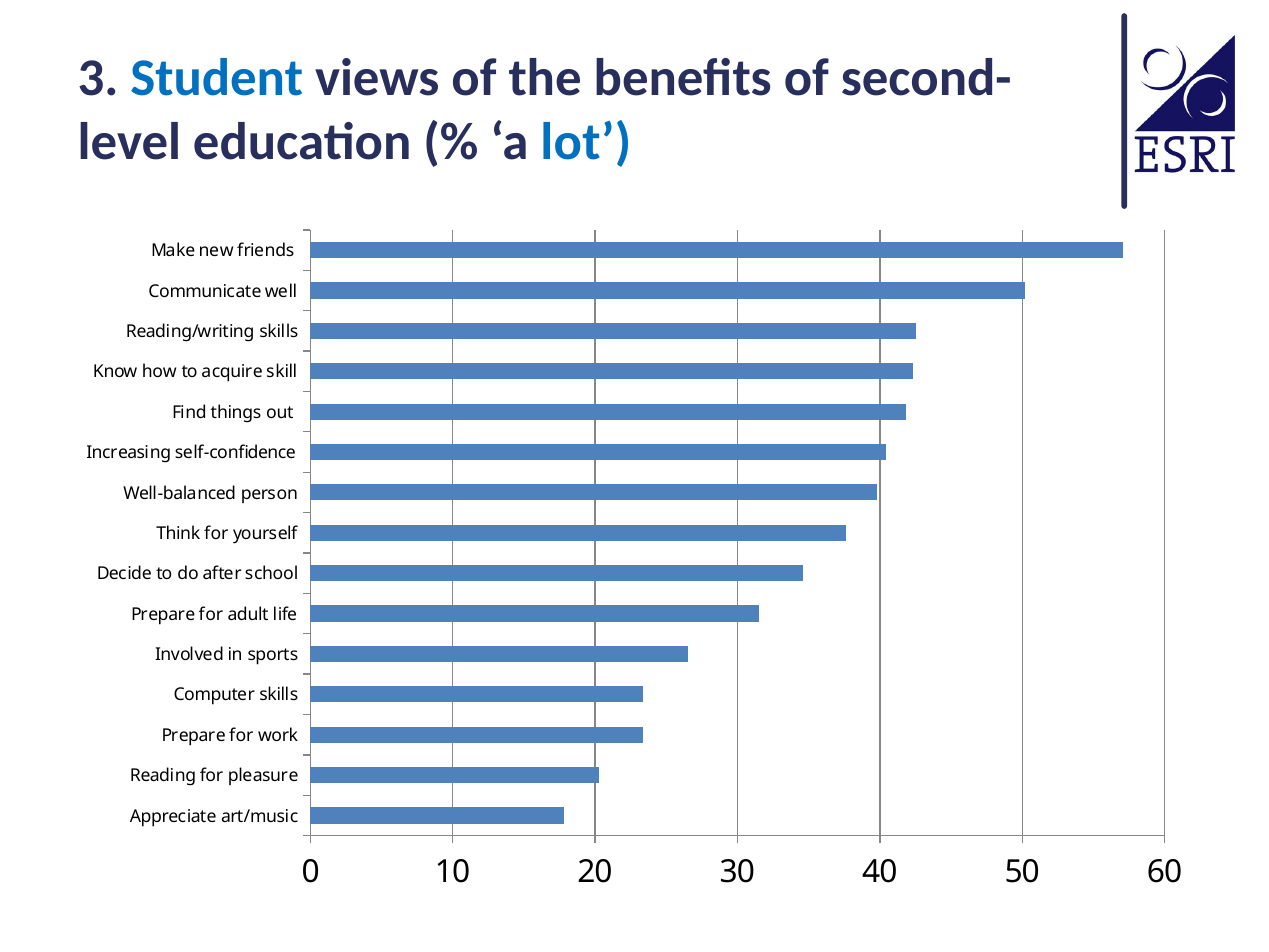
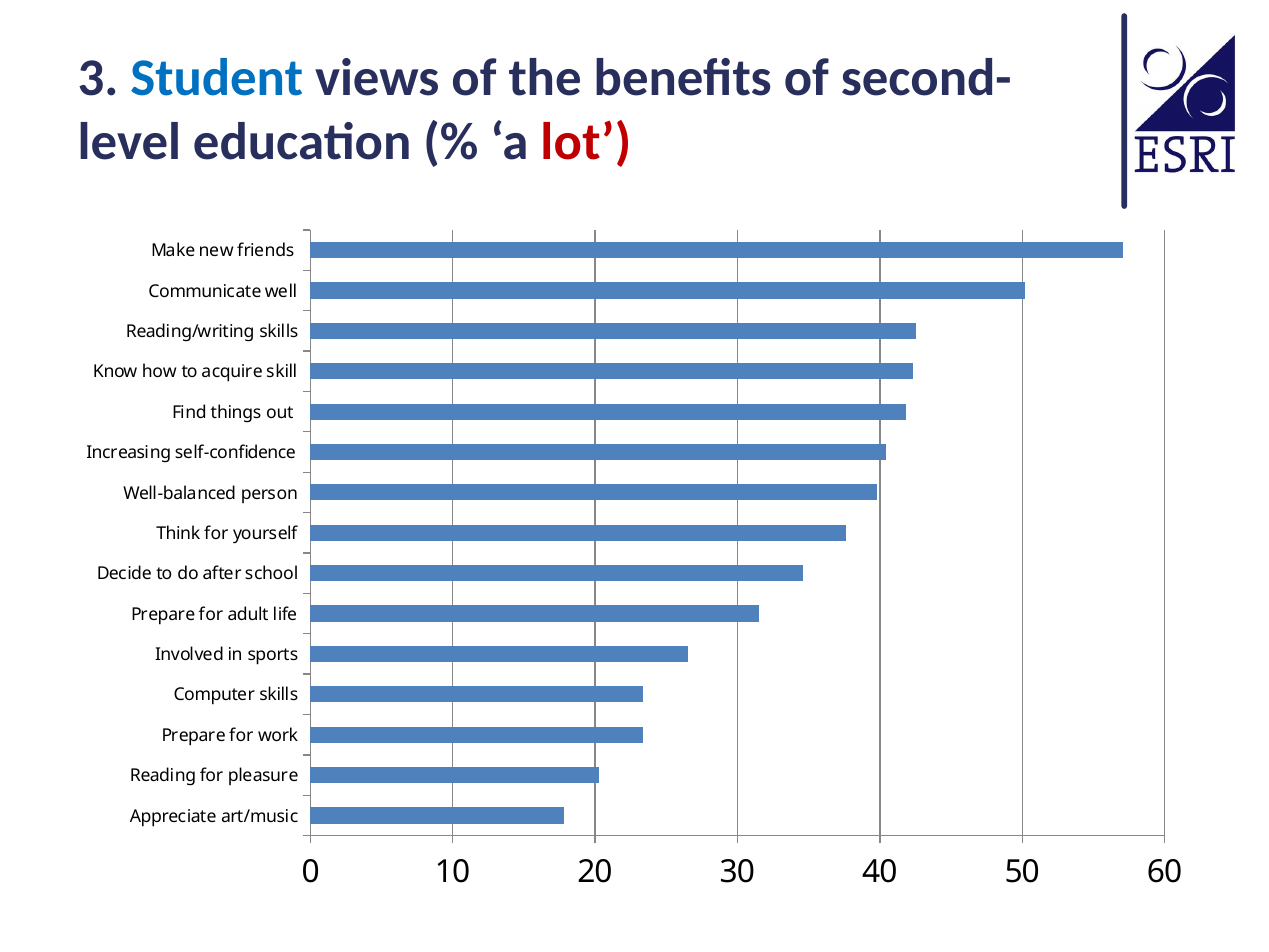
lot colour: blue -> red
